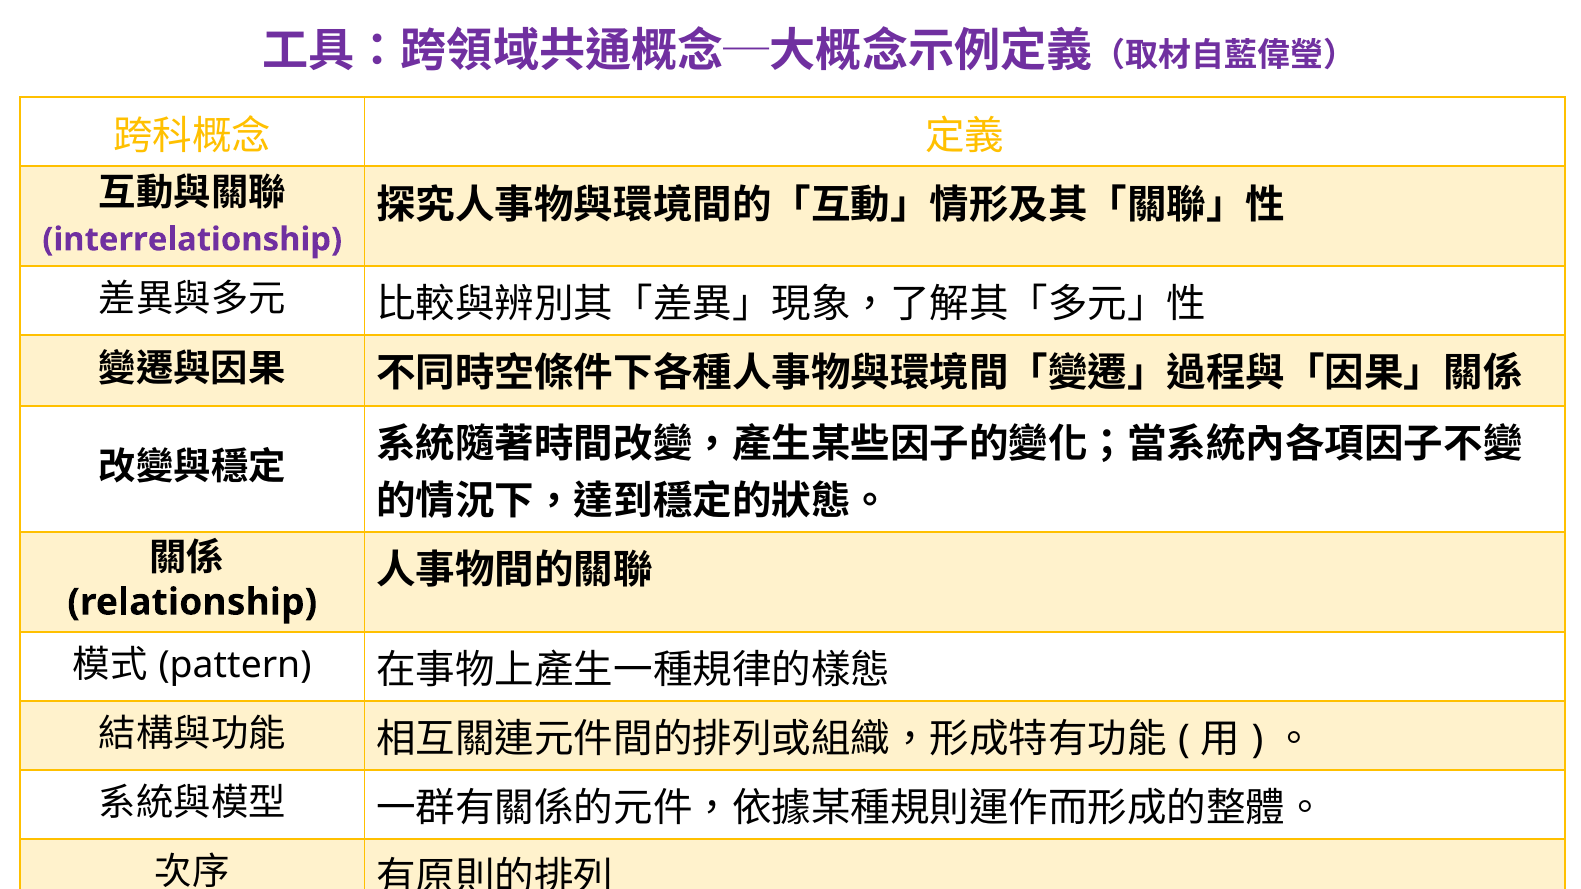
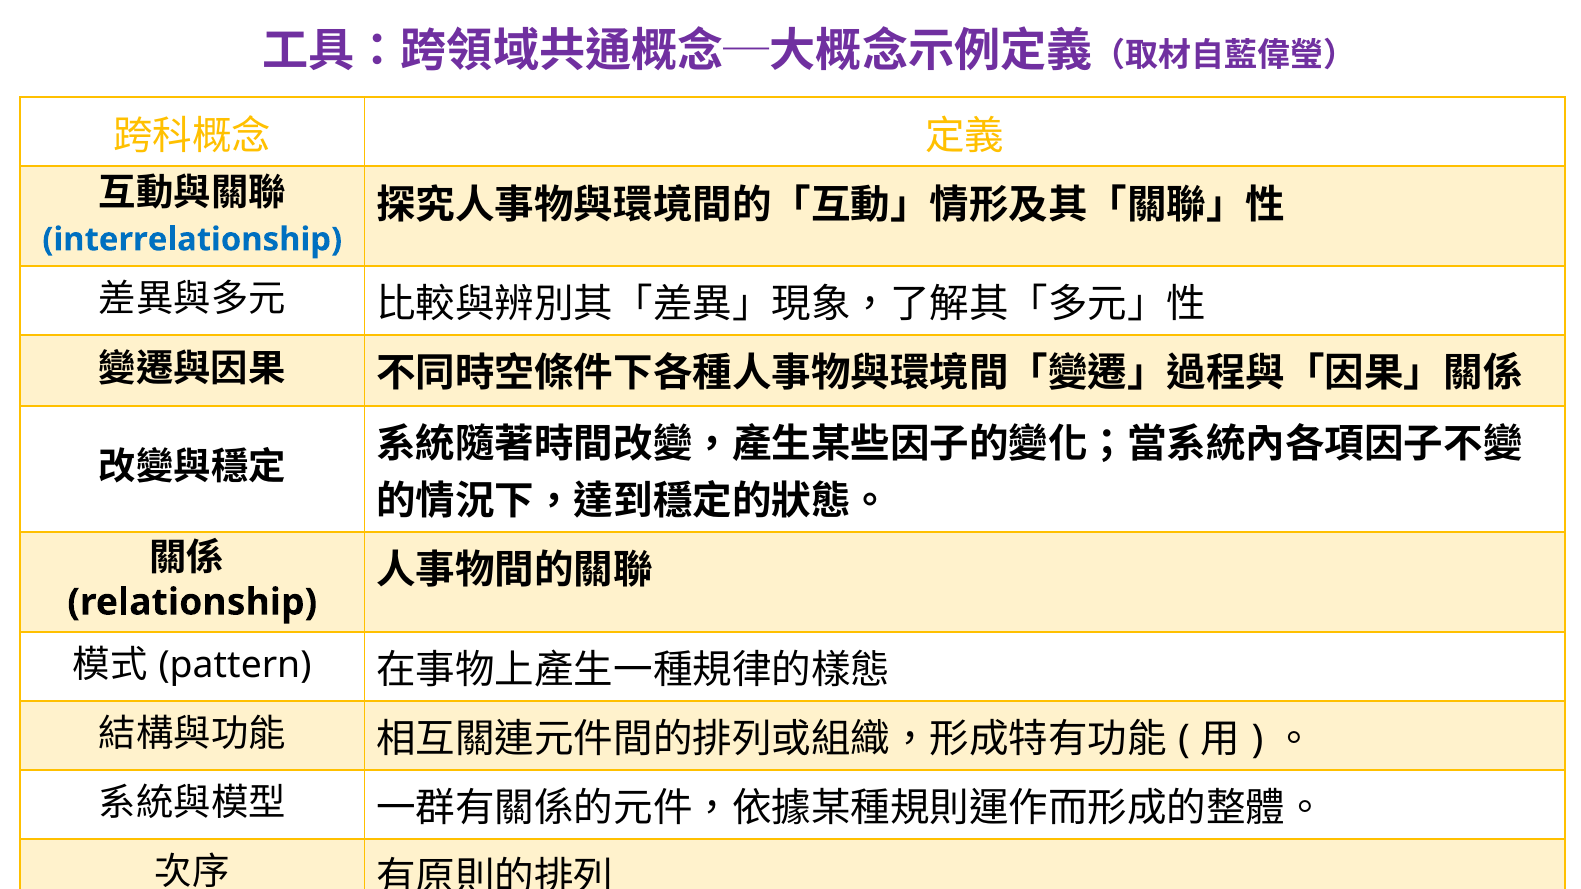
interrelationship colour: purple -> blue
